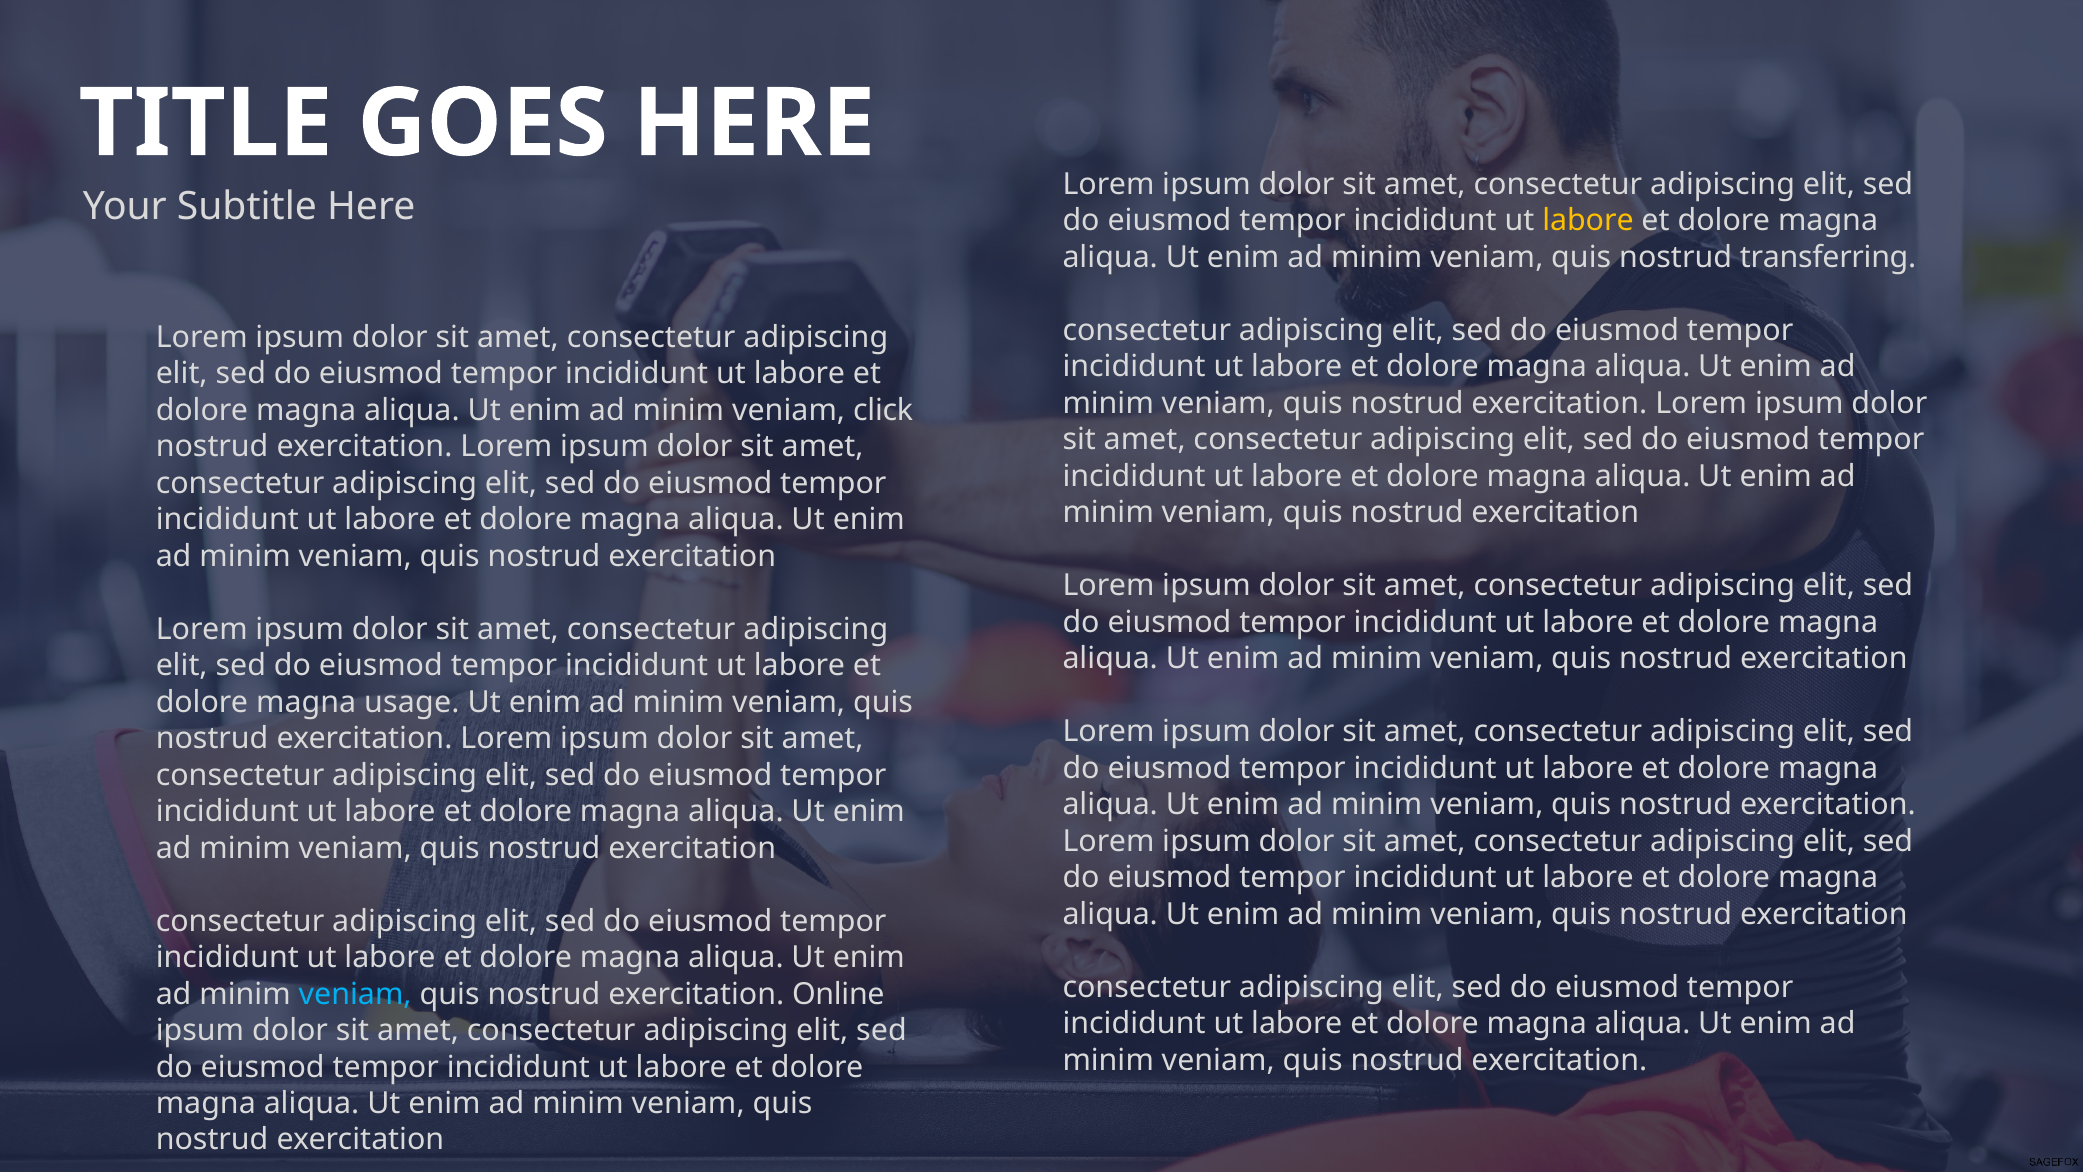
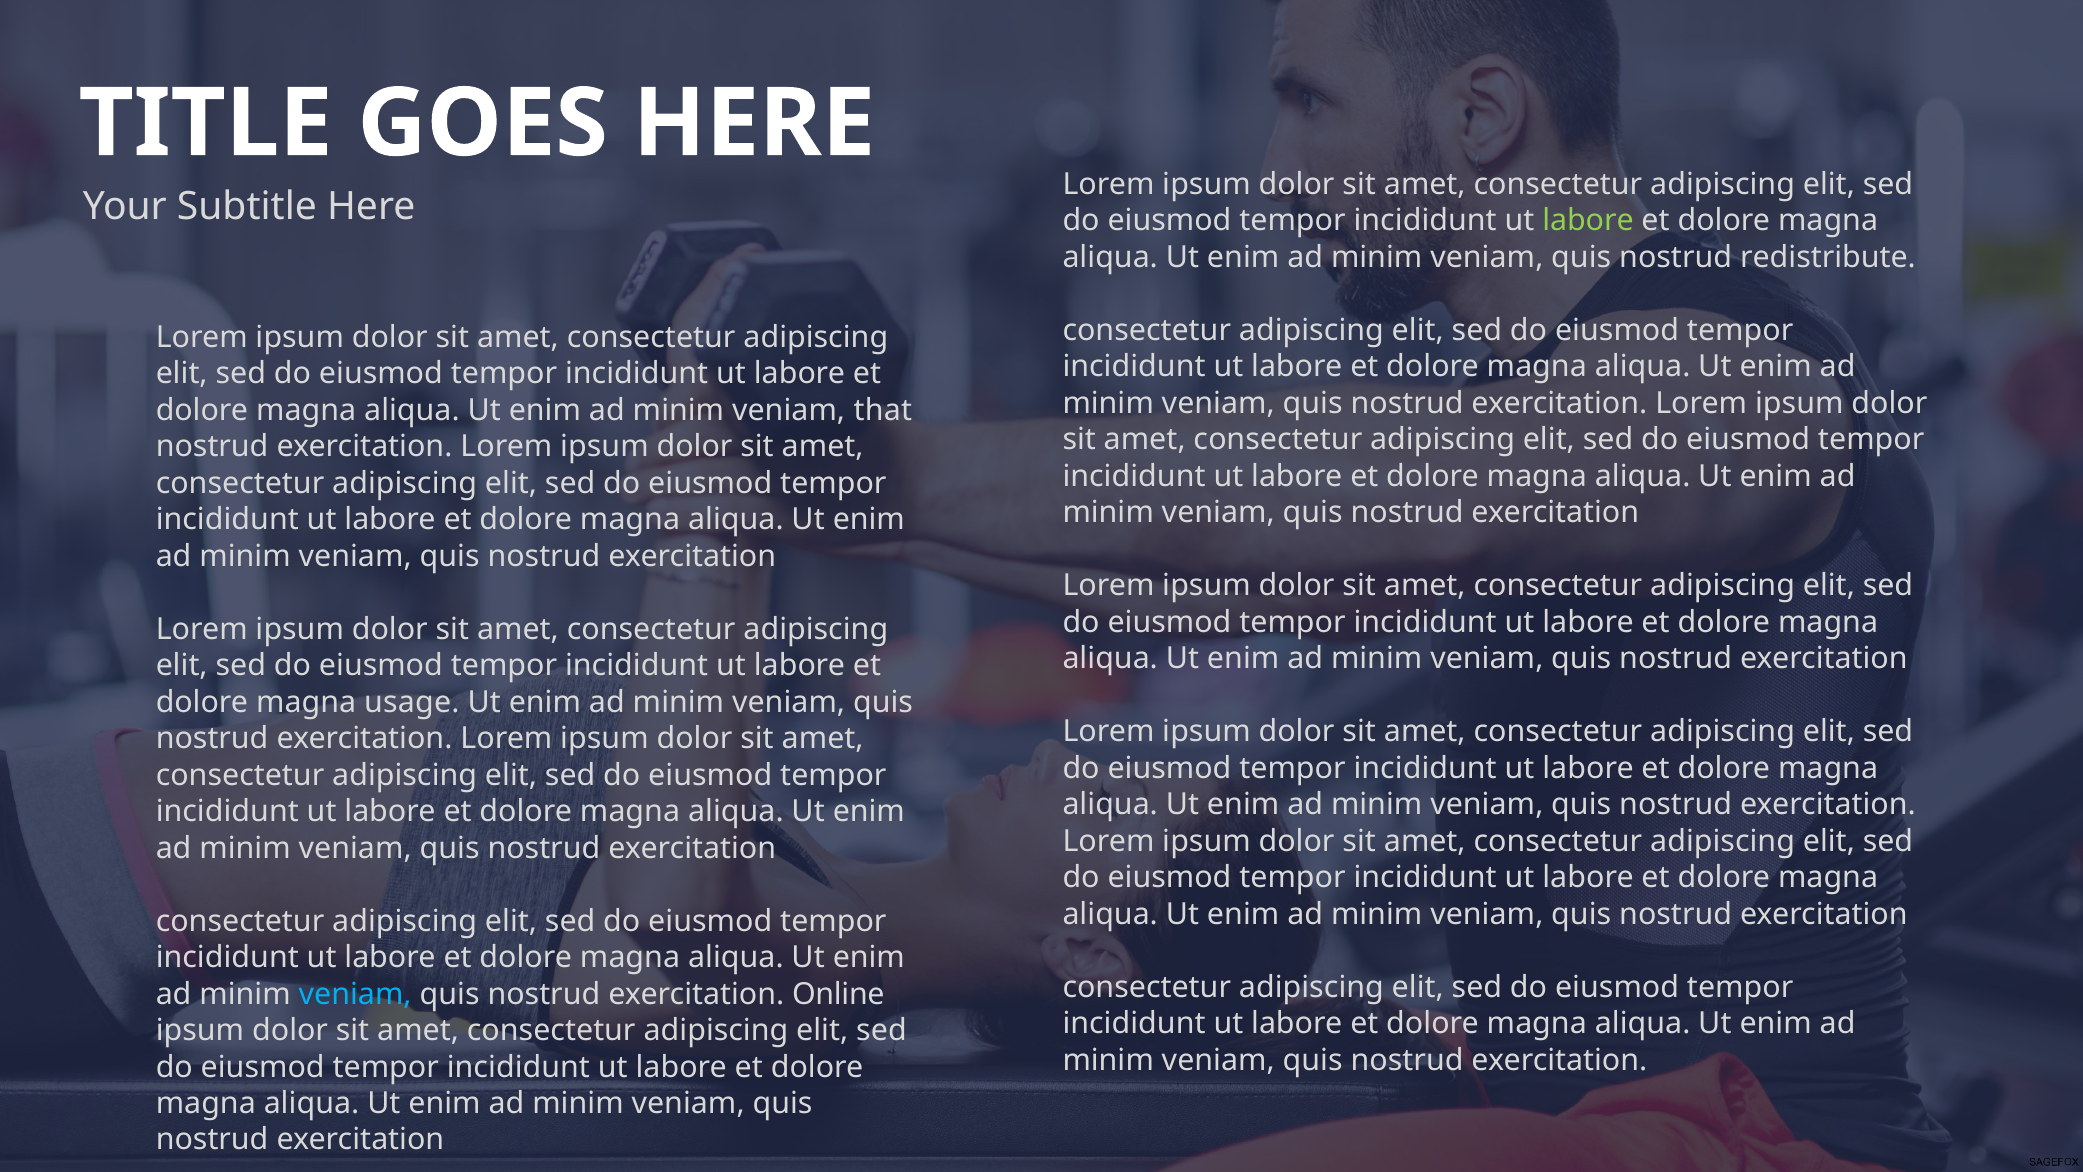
labore at (1588, 221) colour: yellow -> light green
transferring: transferring -> redistribute
click: click -> that
